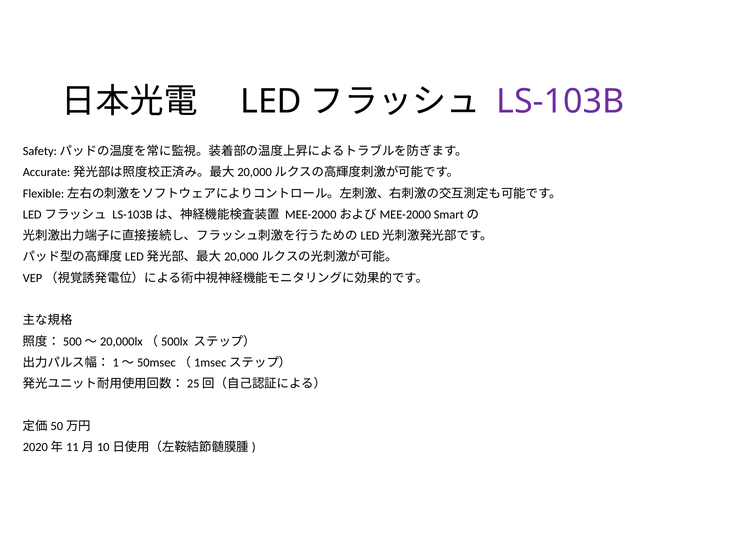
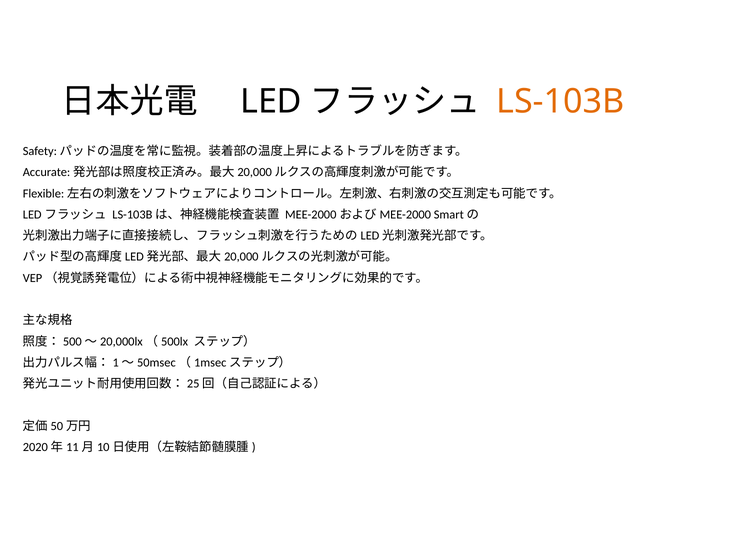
LS-103B colour: purple -> orange
